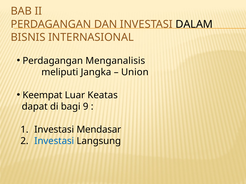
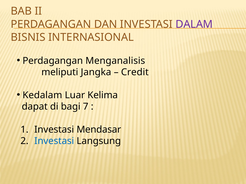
DALAM colour: black -> purple
Union: Union -> Credit
Keempat: Keempat -> Kedalam
Keatas: Keatas -> Kelima
9: 9 -> 7
